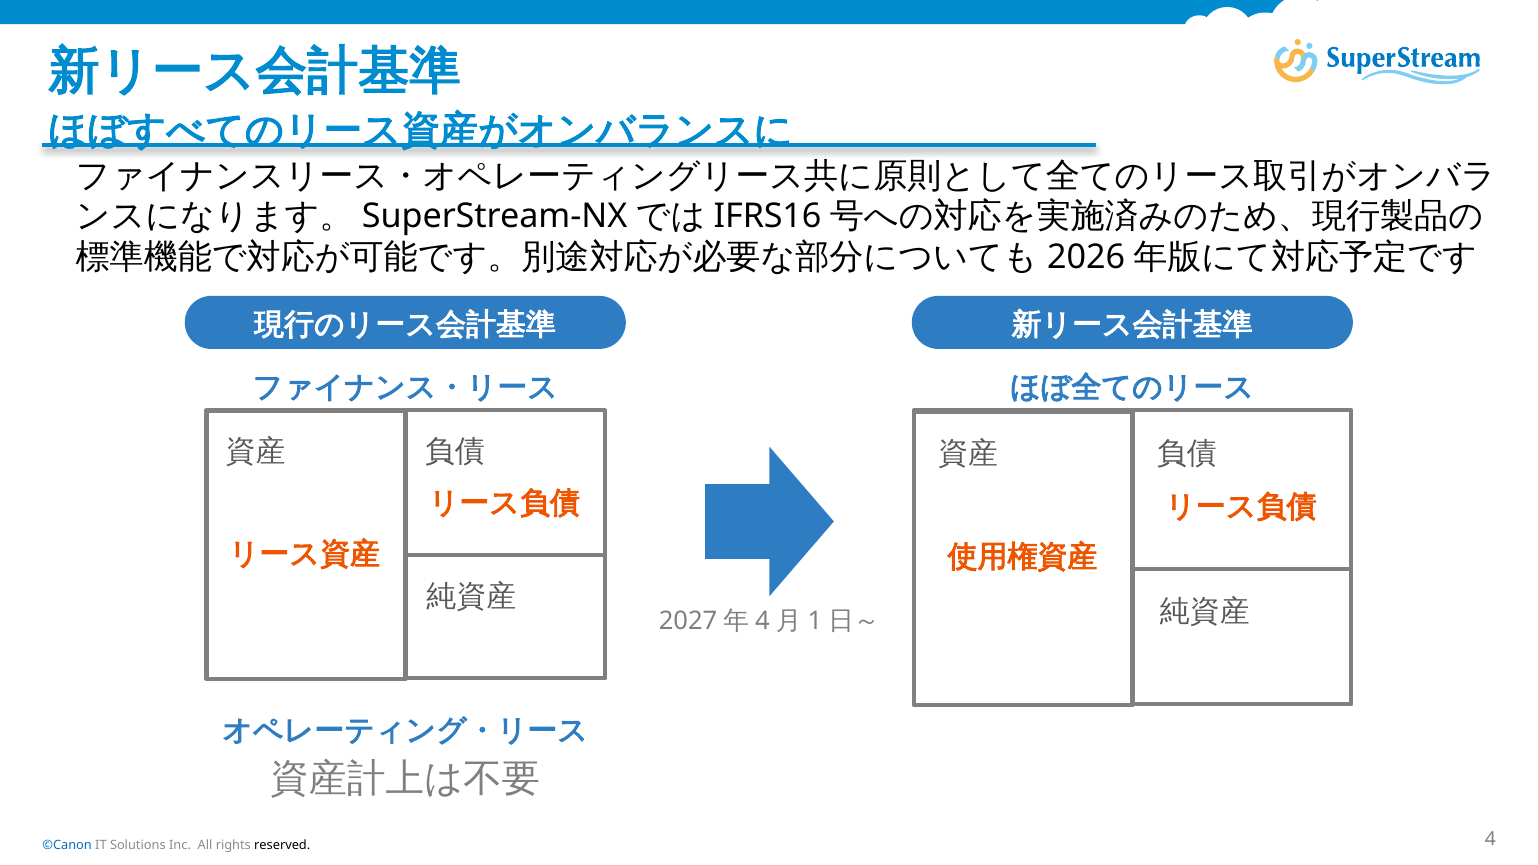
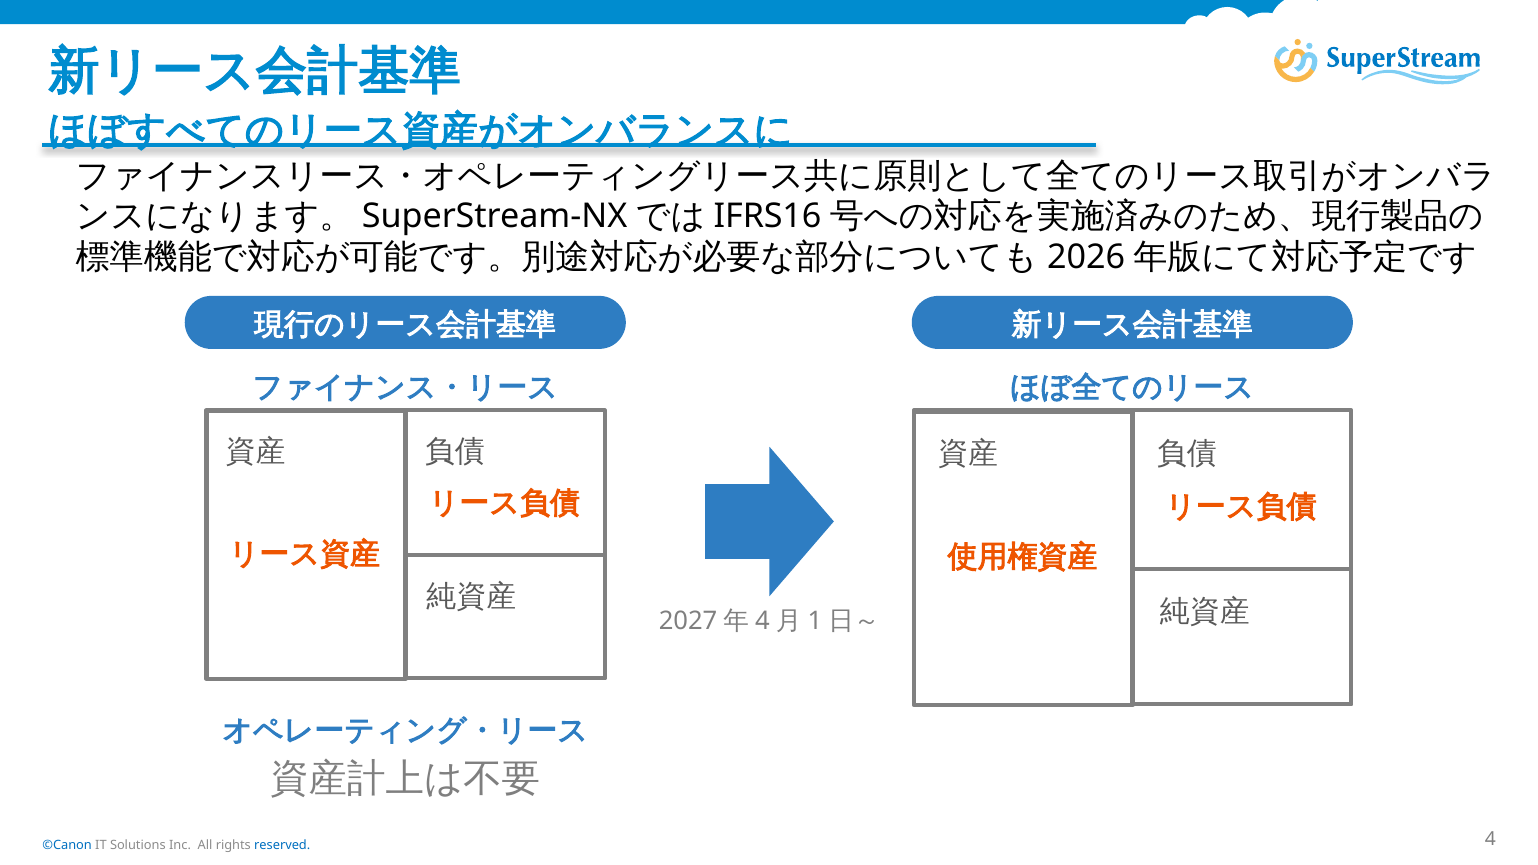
reserved colour: black -> blue
